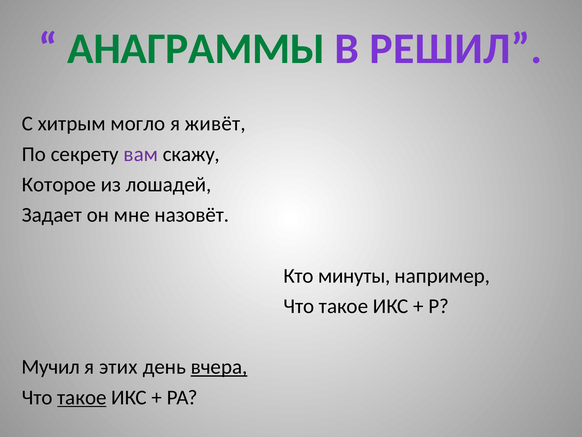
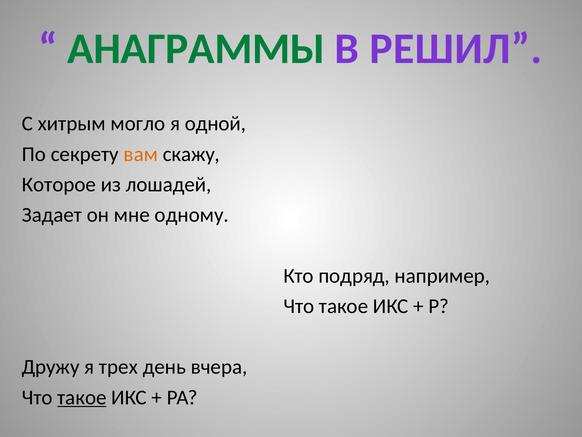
живёт: живёт -> одной
вам colour: purple -> orange
назовёт: назовёт -> одному
минуты: минуты -> подряд
Мучил: Мучил -> Дружу
этих: этих -> трех
вчера underline: present -> none
